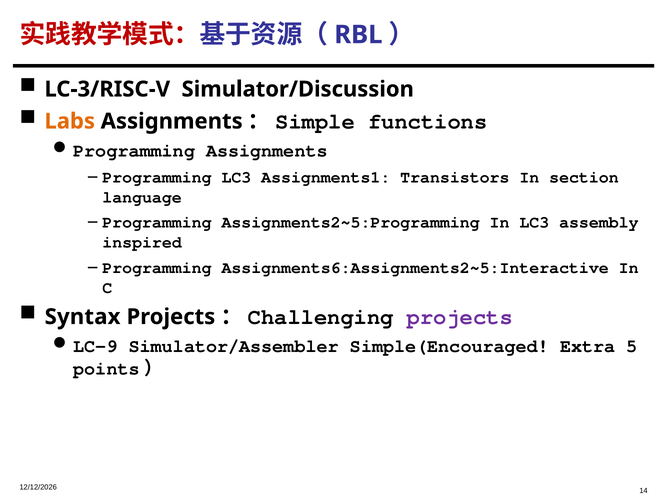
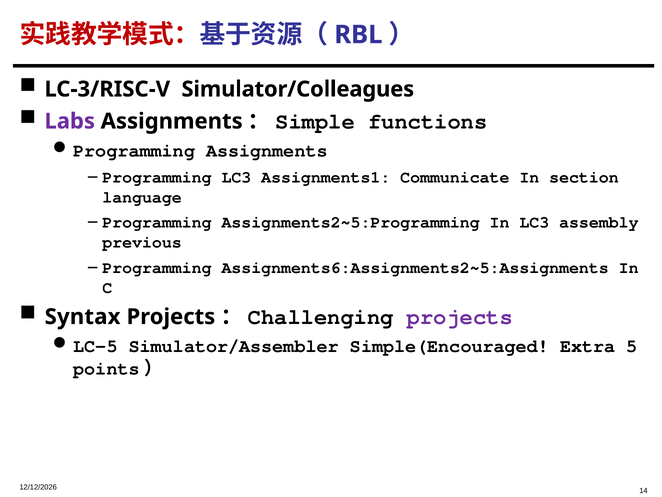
Simulator/Discussion: Simulator/Discussion -> Simulator/Colleagues
Labs colour: orange -> purple
Transistors: Transistors -> Communicate
inspired: inspired -> previous
Assignments6:Assignments2~5:Interactive: Assignments6:Assignments2~5:Interactive -> Assignments6:Assignments2~5:Assignments
LC-9: LC-9 -> LC-5
